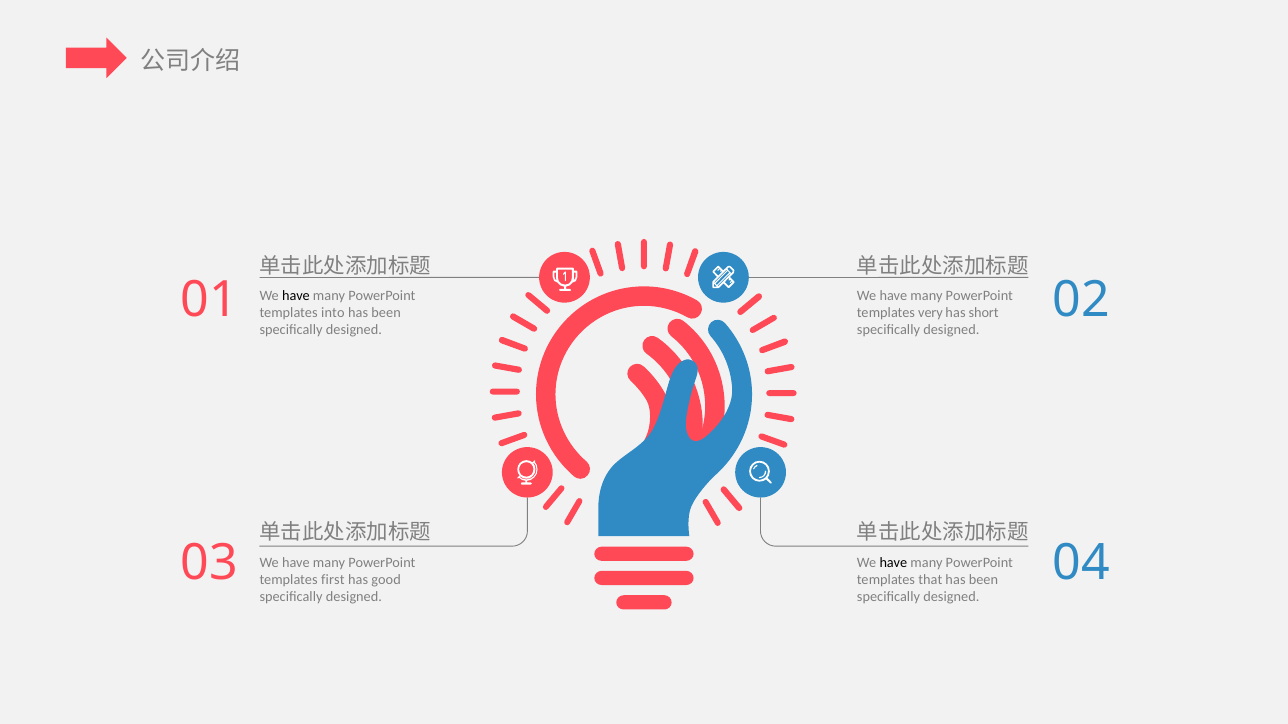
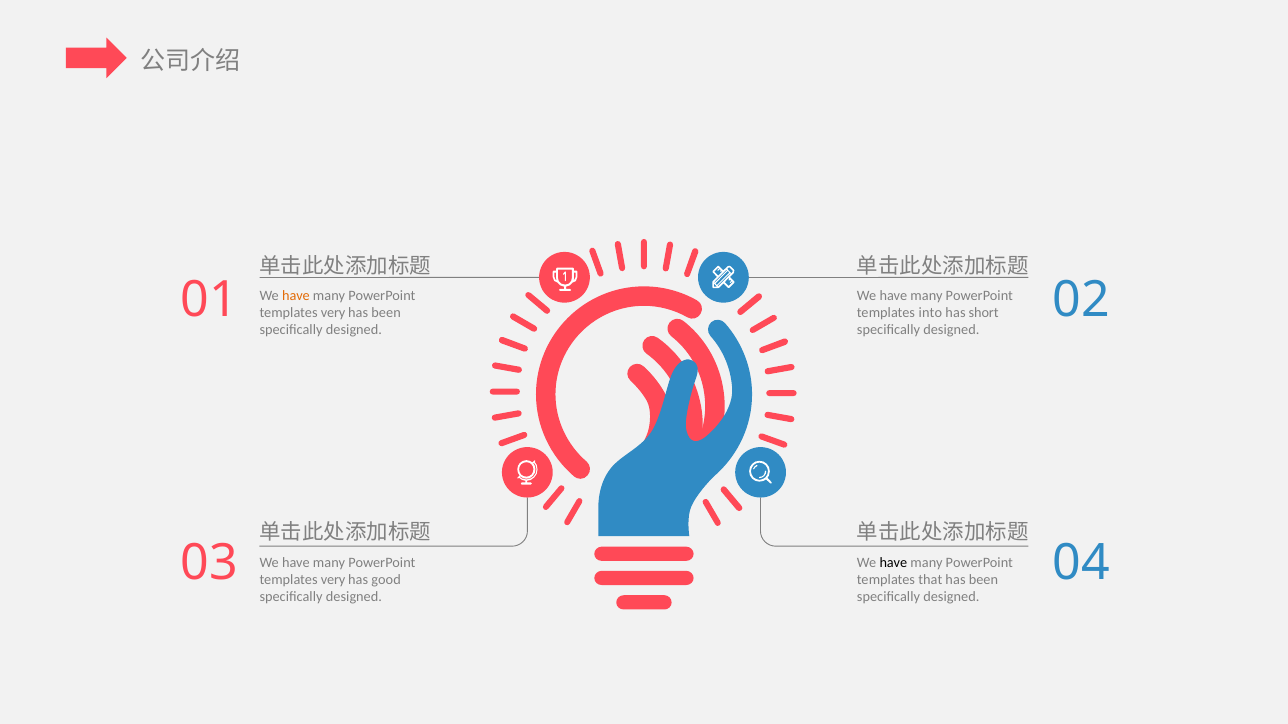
have at (296, 296) colour: black -> orange
into at (333, 313): into -> very
very: very -> into
first at (333, 580): first -> very
